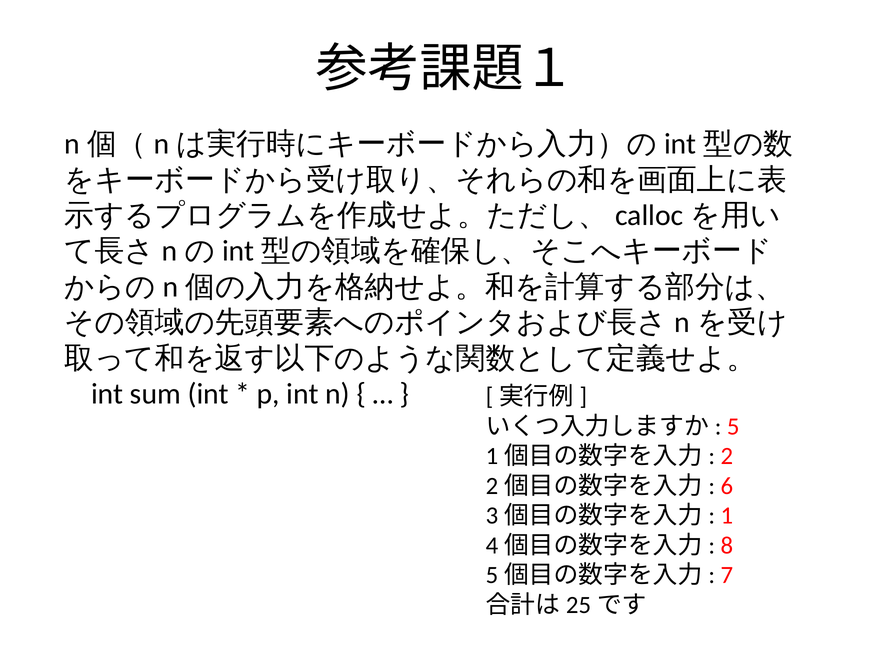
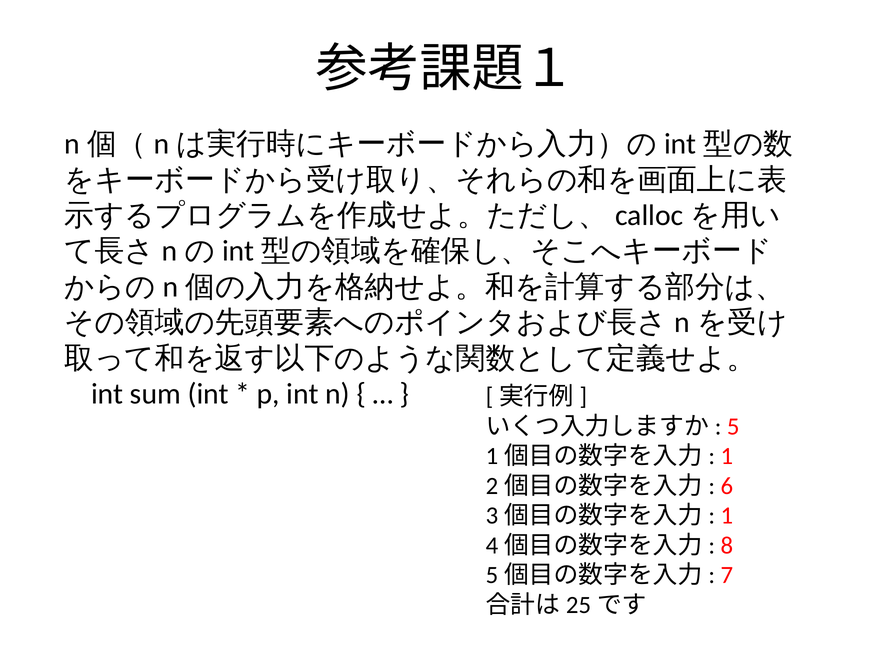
2 at (727, 456): 2 -> 1
